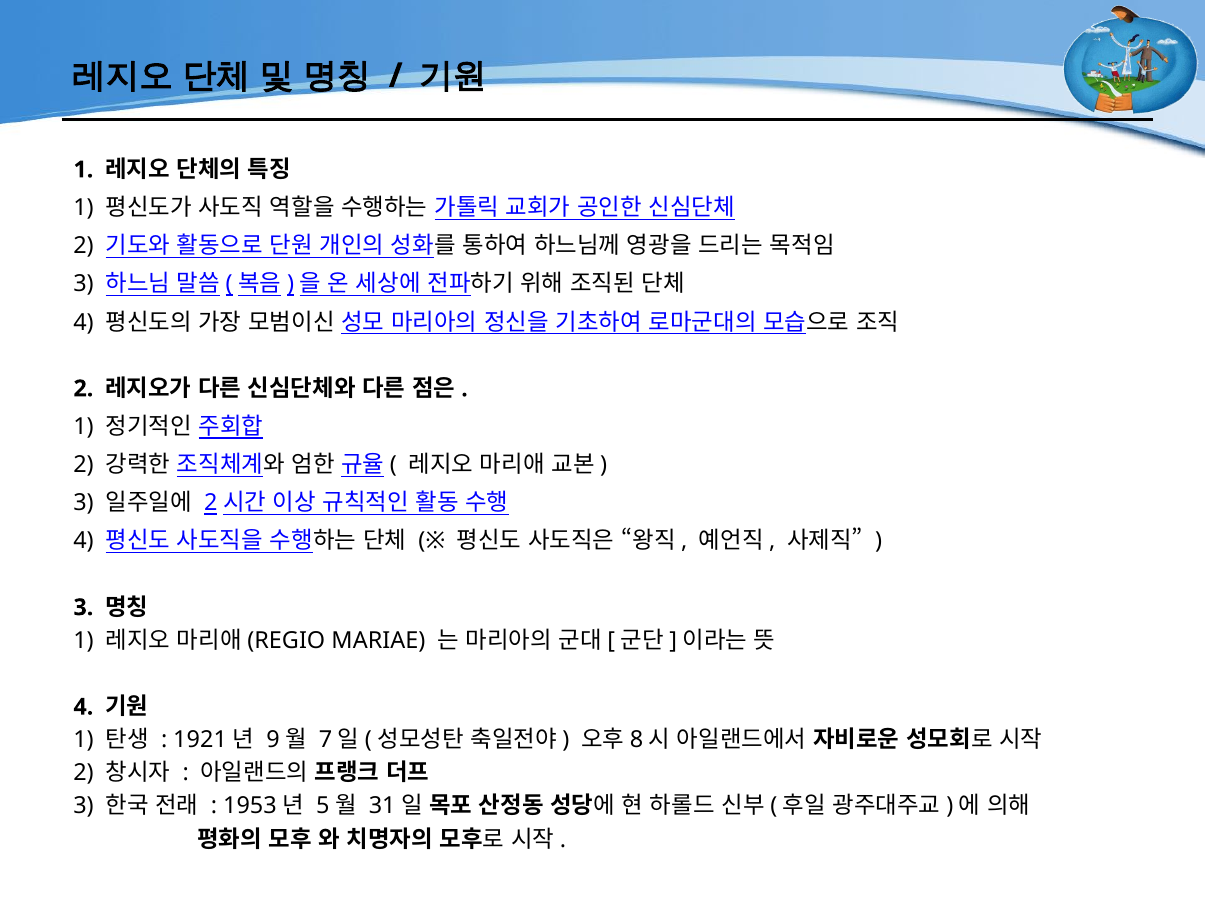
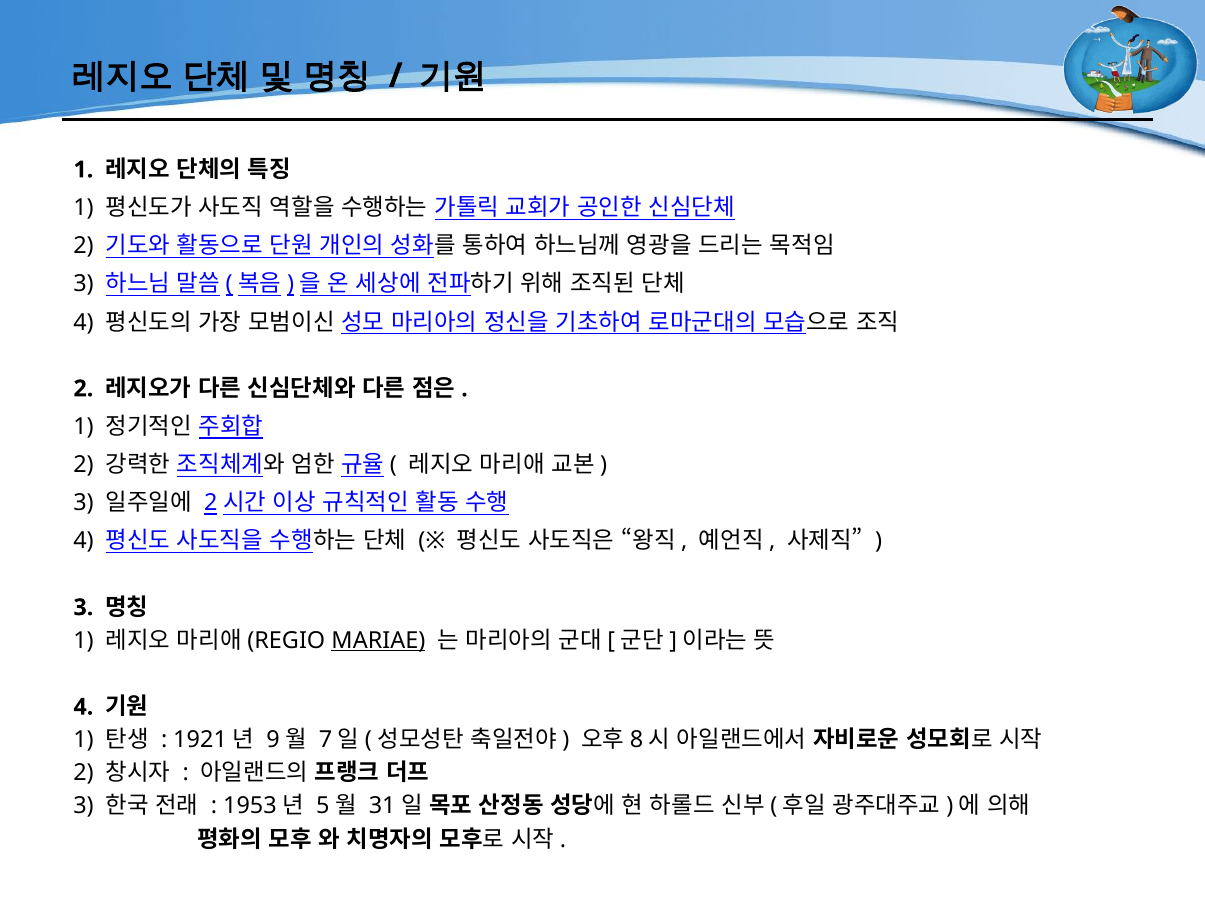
MARIAE underline: none -> present
